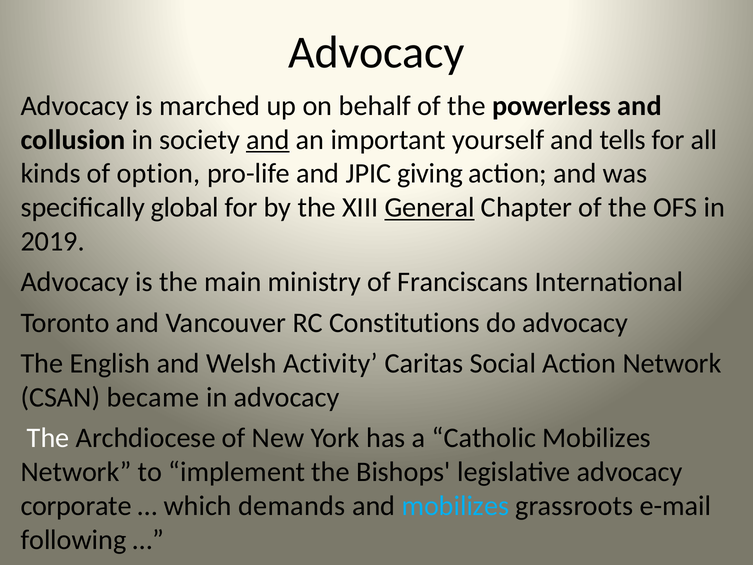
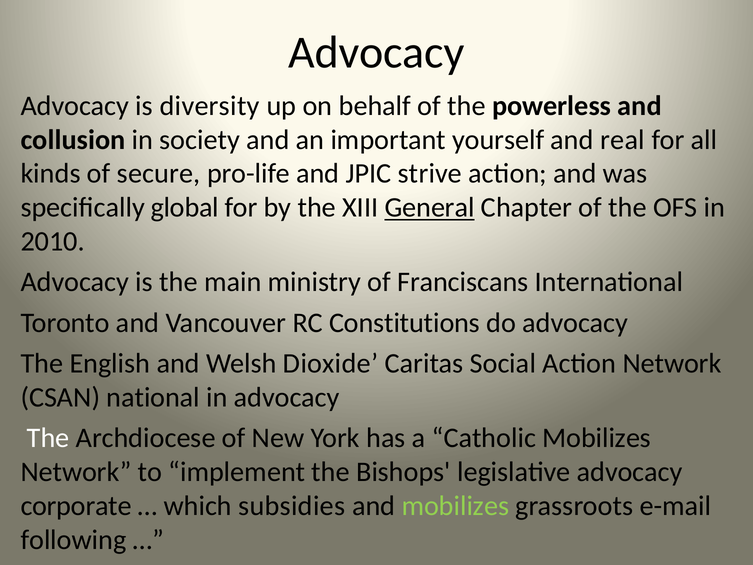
marched: marched -> diversity
and at (268, 140) underline: present -> none
tells: tells -> real
option: option -> secure
giving: giving -> strive
2019: 2019 -> 2010
Activity: Activity -> Dioxide
became: became -> national
demands: demands -> subsidies
mobilizes at (455, 506) colour: light blue -> light green
